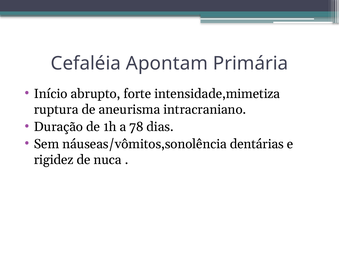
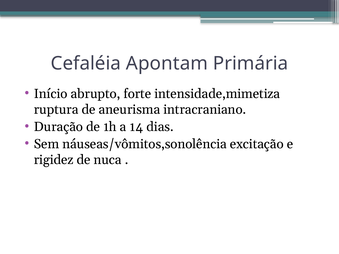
78: 78 -> 14
dentárias: dentárias -> excitação
